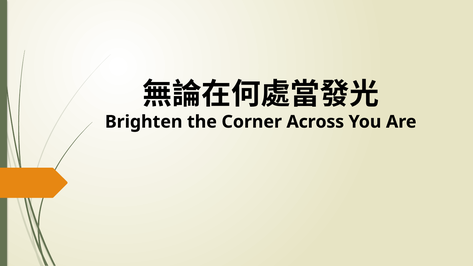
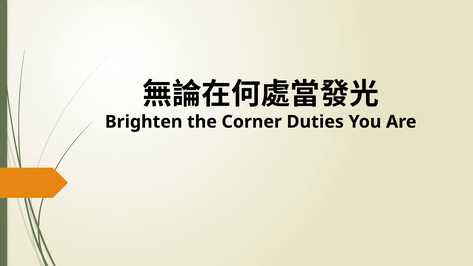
Across: Across -> Duties
